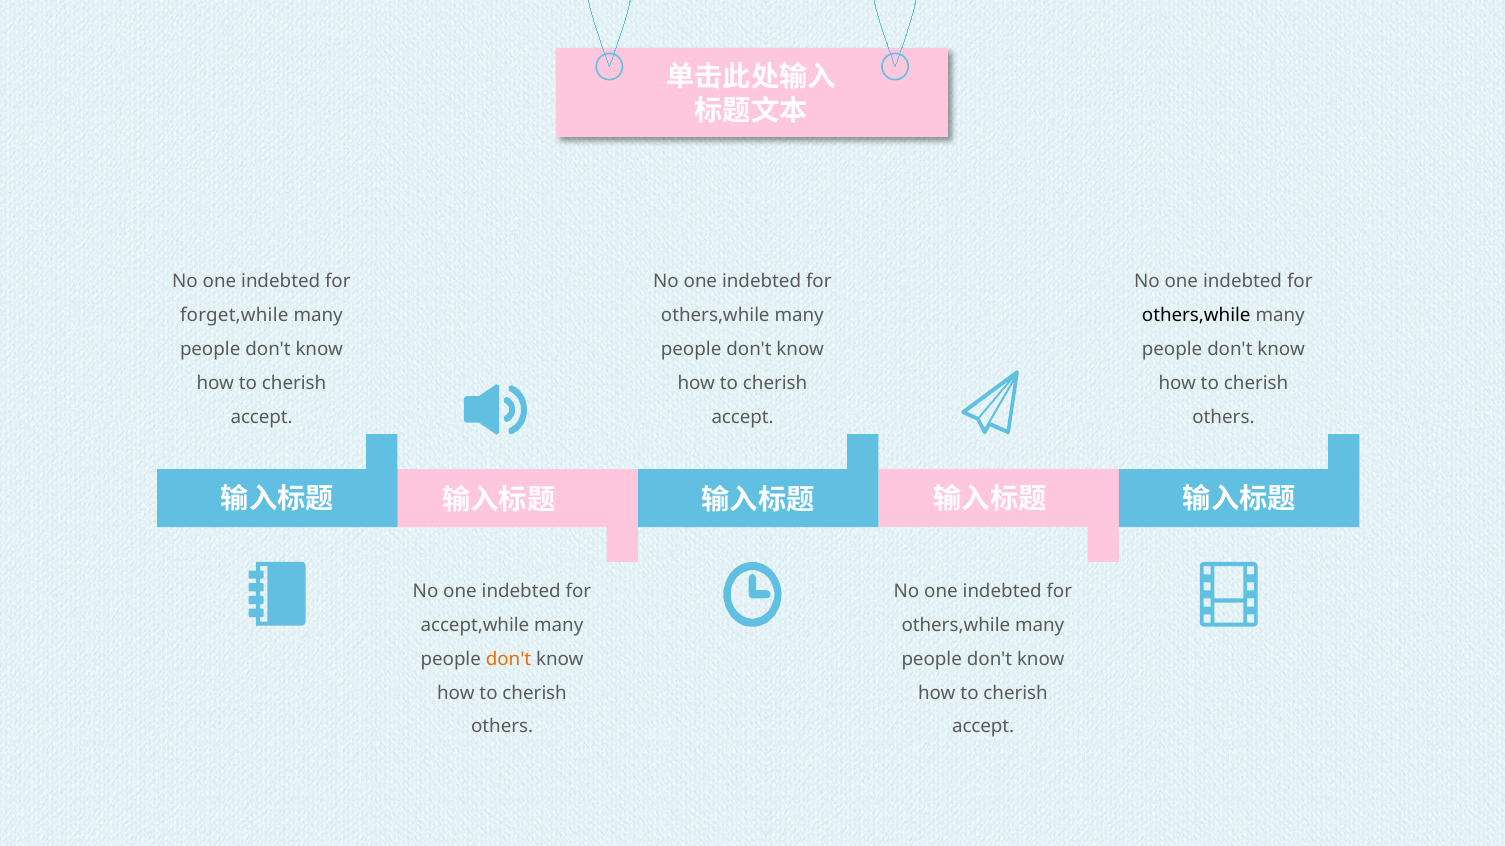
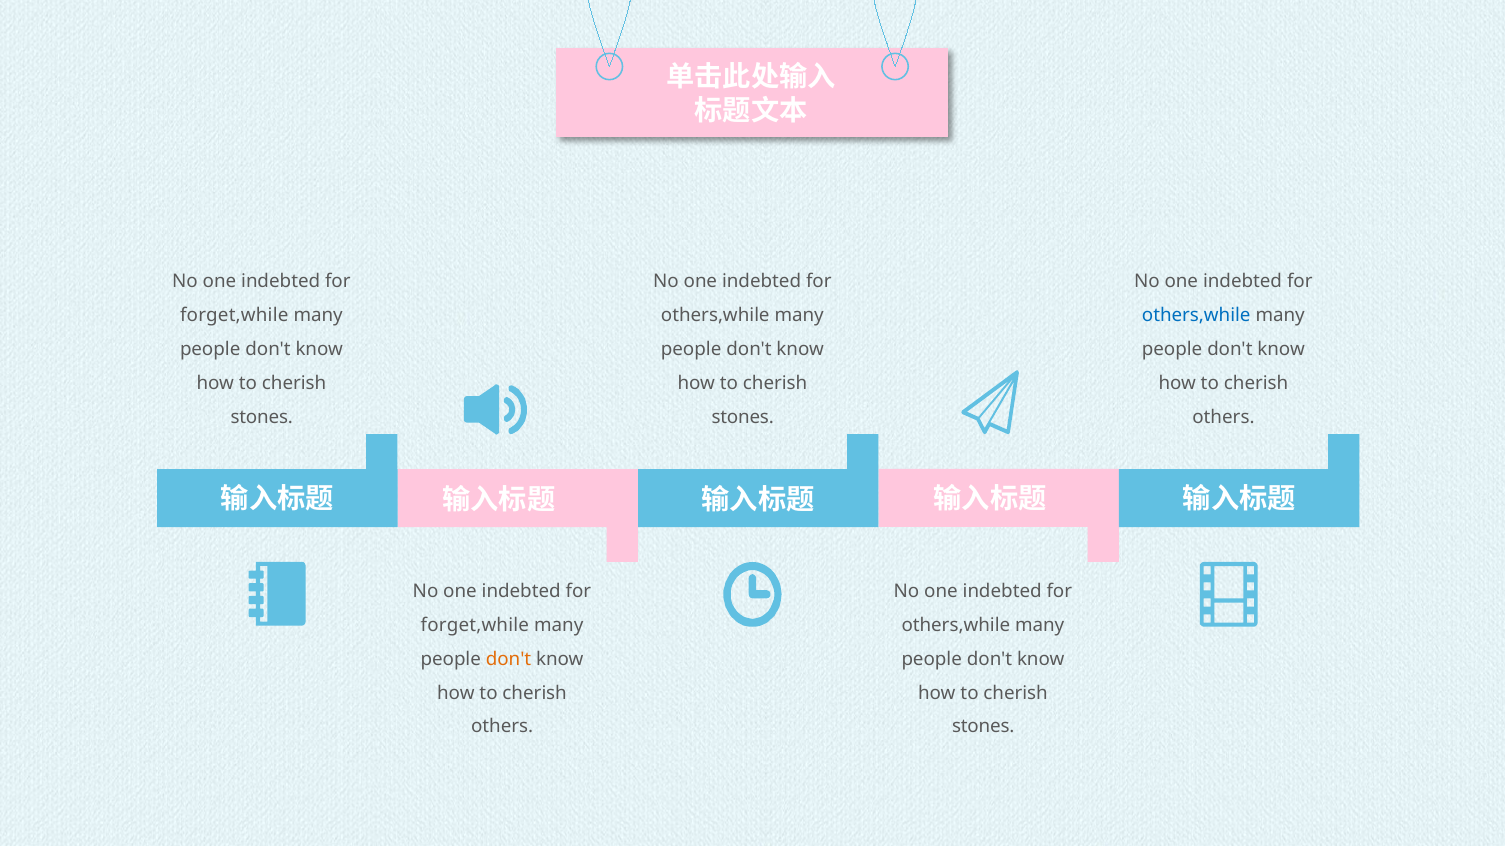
others,while at (1196, 315) colour: black -> blue
accept at (262, 417): accept -> stones
accept at (743, 417): accept -> stones
accept,while at (475, 626): accept,while -> forget,while
accept at (983, 727): accept -> stones
